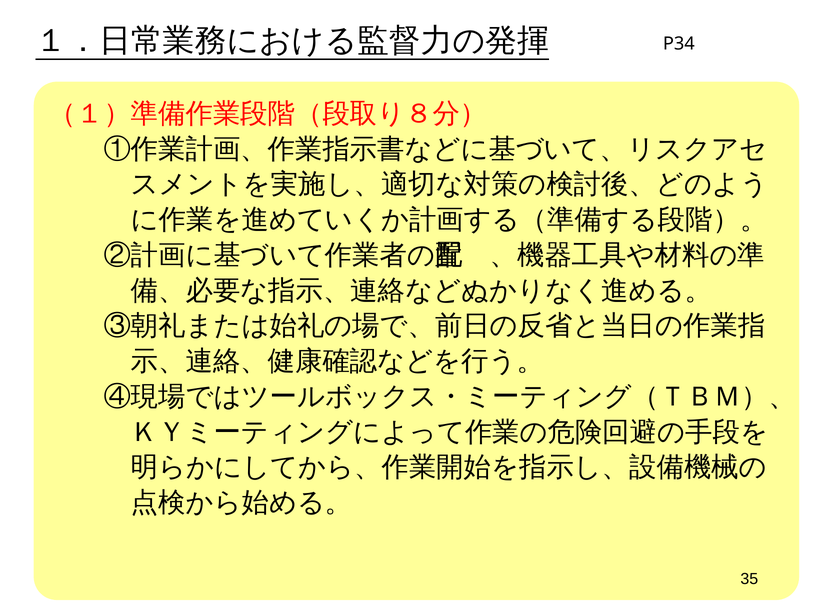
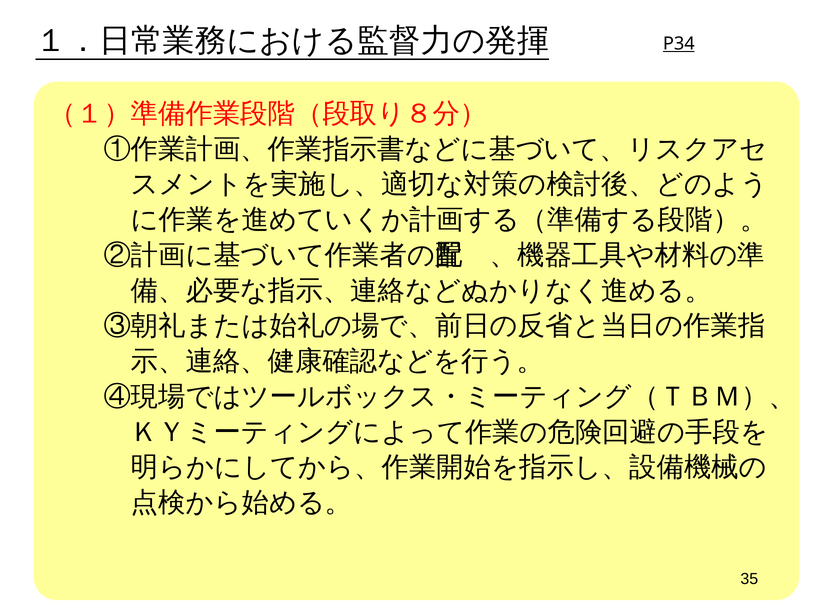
P34 underline: none -> present
